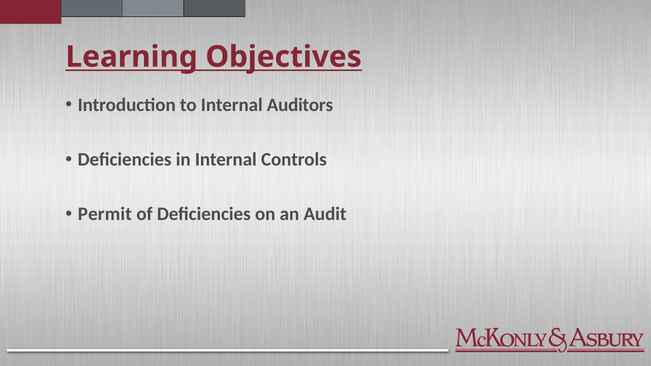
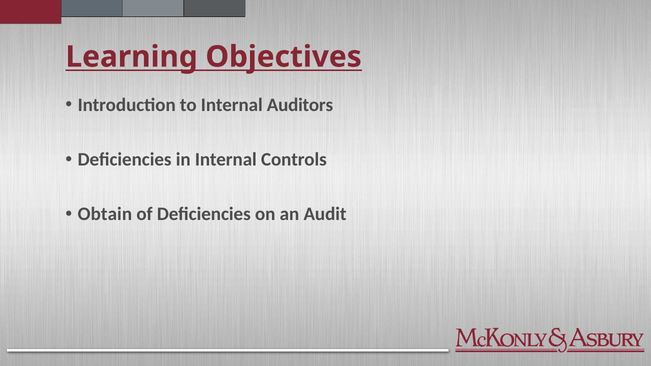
Permit: Permit -> Obtain
